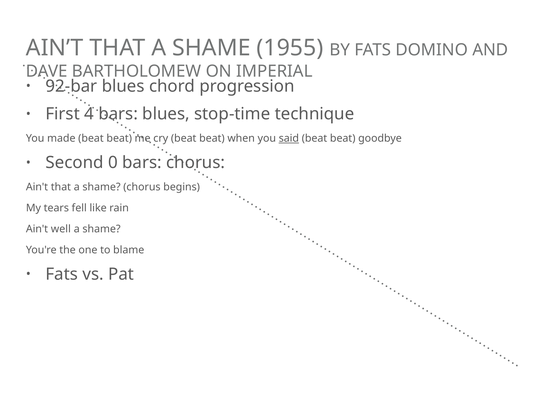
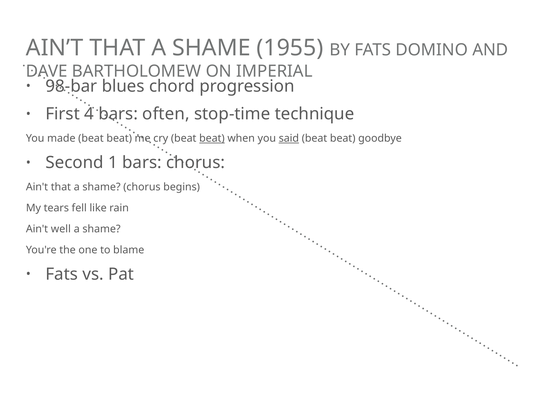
92-bar: 92-bar -> 98-bar
bars blues: blues -> often
beat at (212, 139) underline: none -> present
0: 0 -> 1
